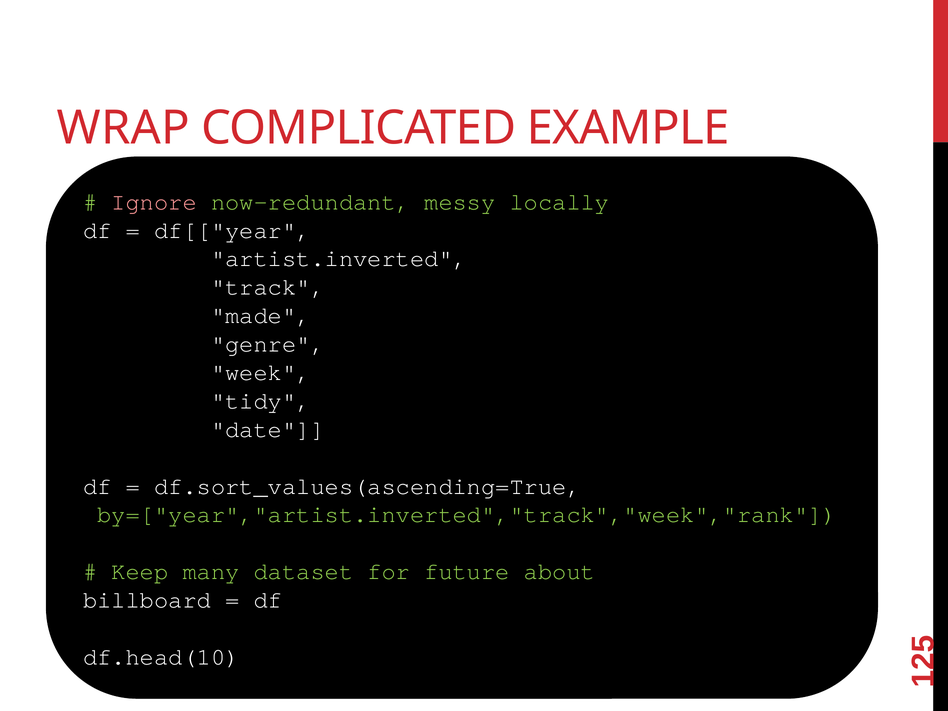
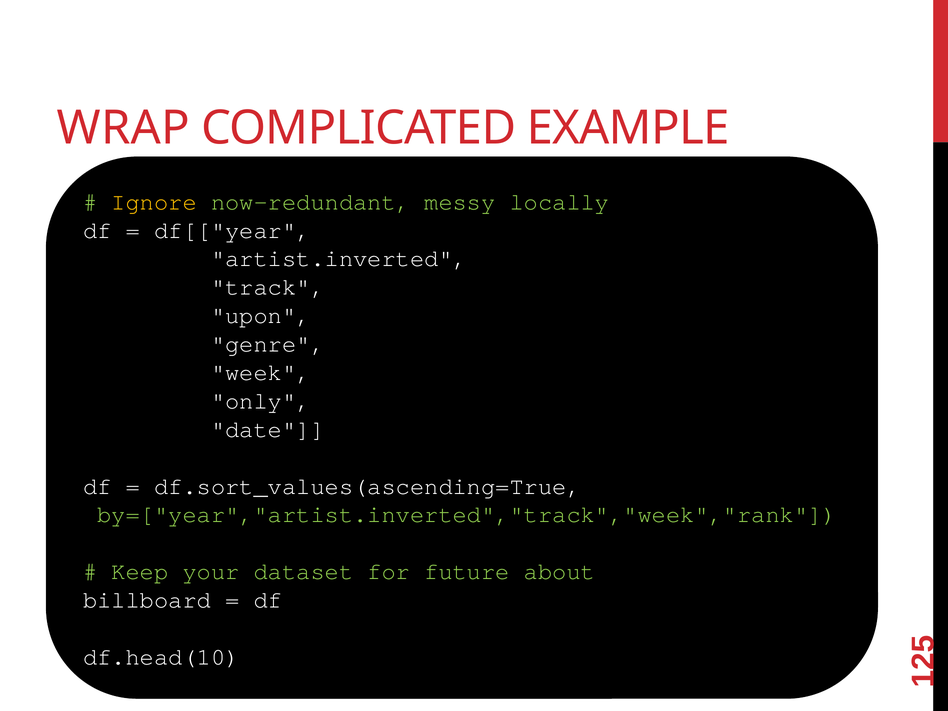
Ignore colour: pink -> yellow
made: made -> upon
tidy: tidy -> only
many: many -> your
